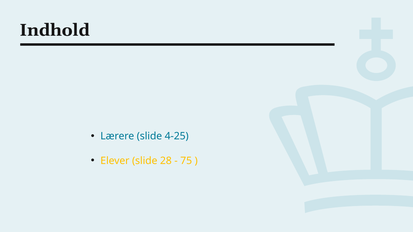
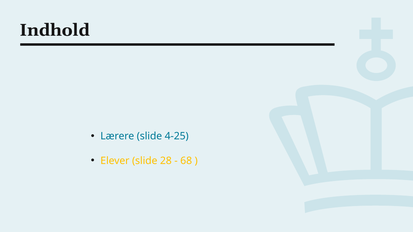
75: 75 -> 68
